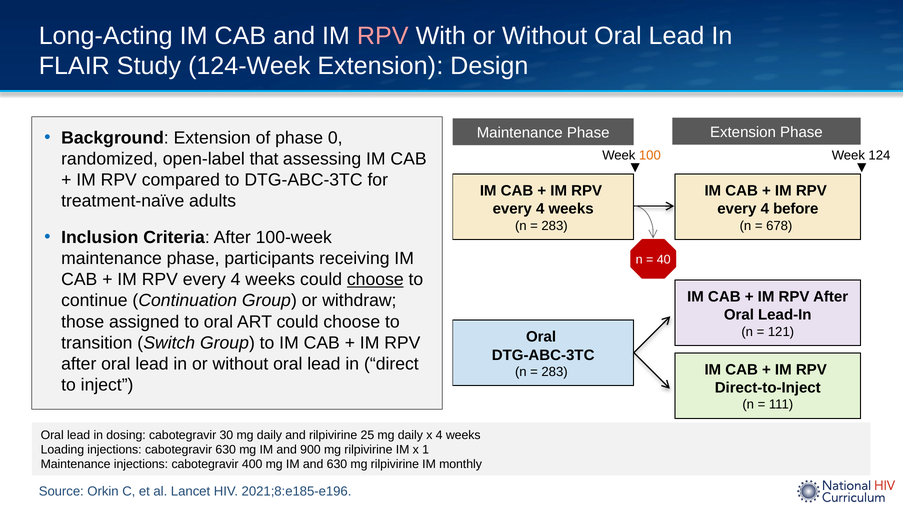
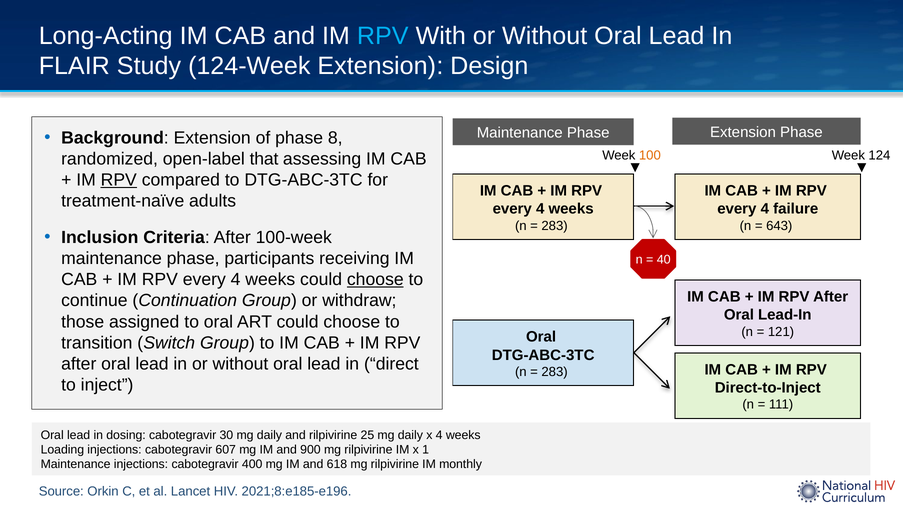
RPV at (383, 36) colour: pink -> light blue
0: 0 -> 8
RPV at (119, 180) underline: none -> present
before: before -> failure
678: 678 -> 643
cabotegravir 630: 630 -> 607
and 630: 630 -> 618
